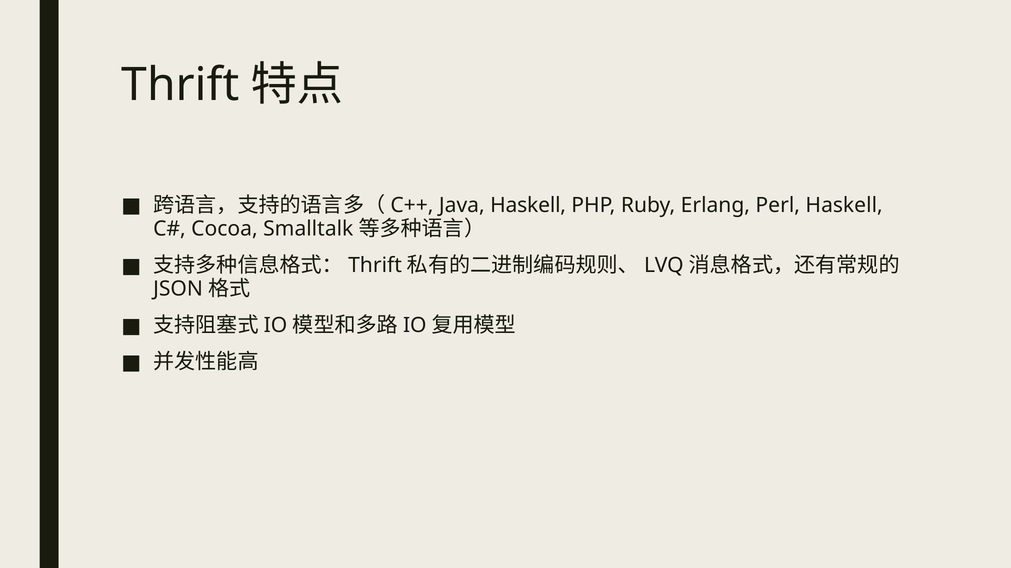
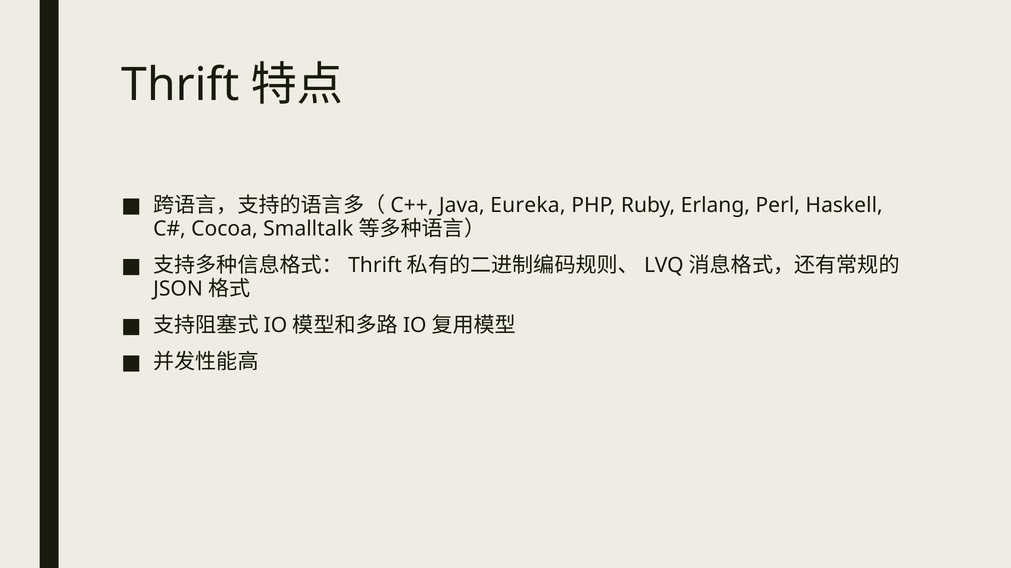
Java Haskell: Haskell -> Eureka
